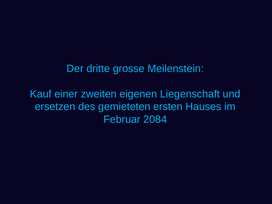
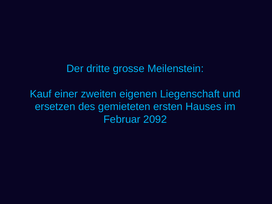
2084: 2084 -> 2092
